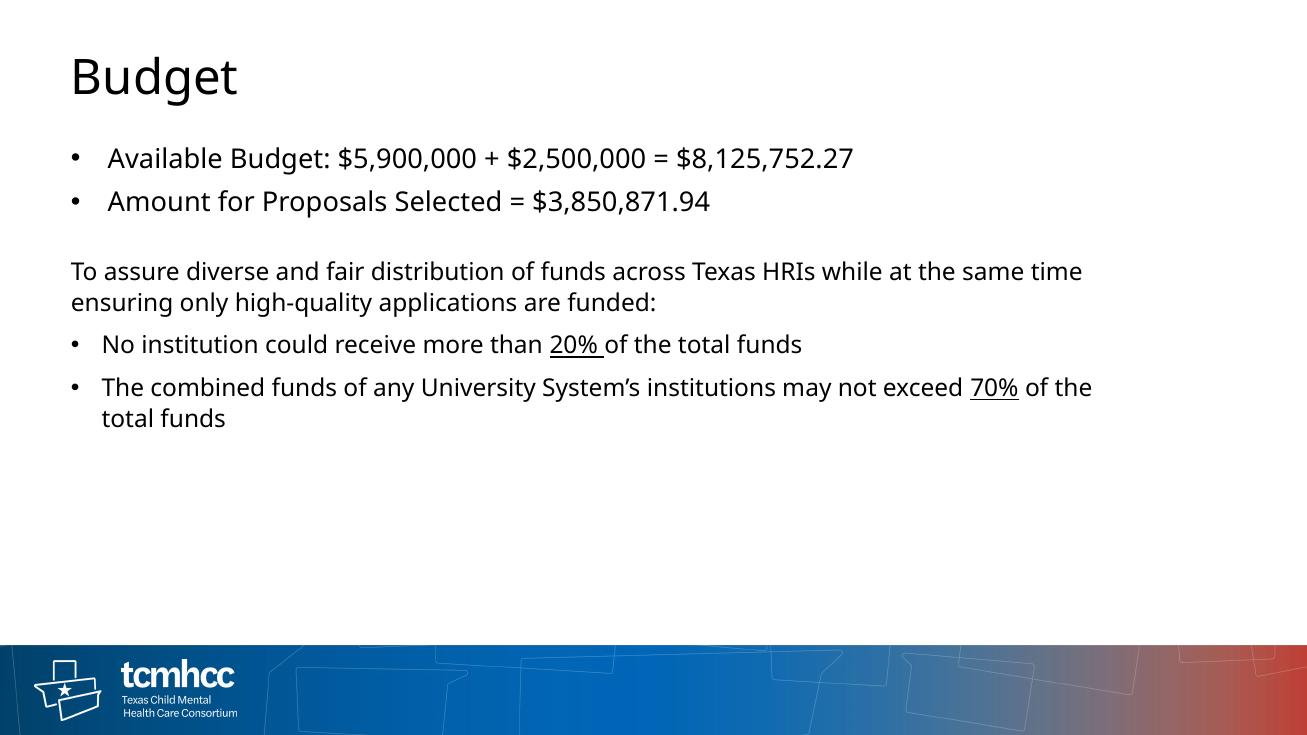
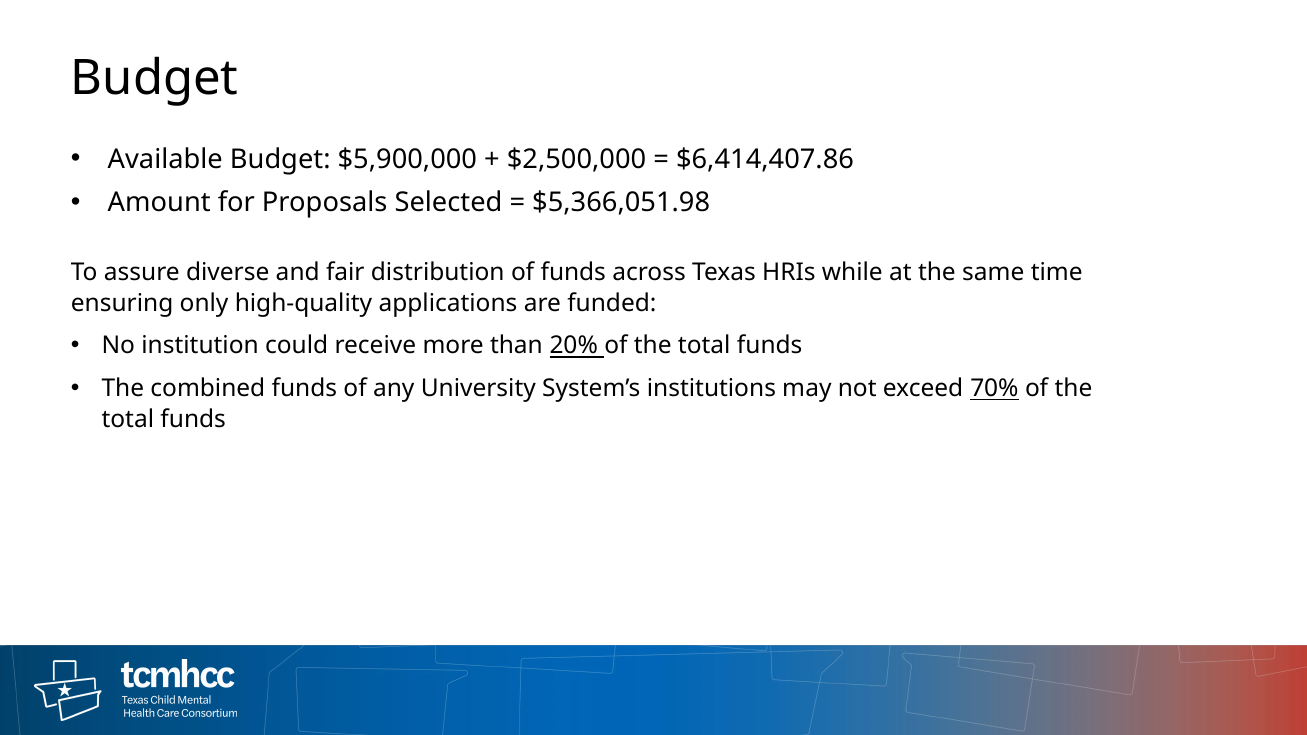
$8,125,752.27: $8,125,752.27 -> $6,414,407.86
$3,850,871.94: $3,850,871.94 -> $5,366,051.98
